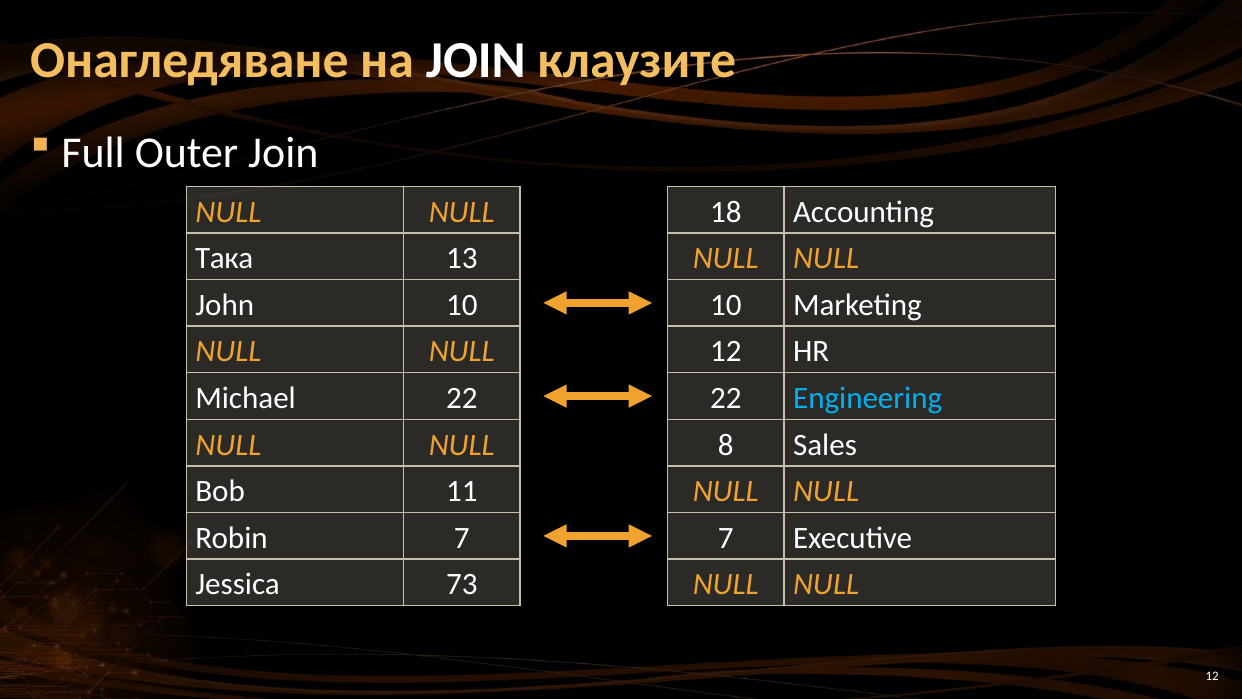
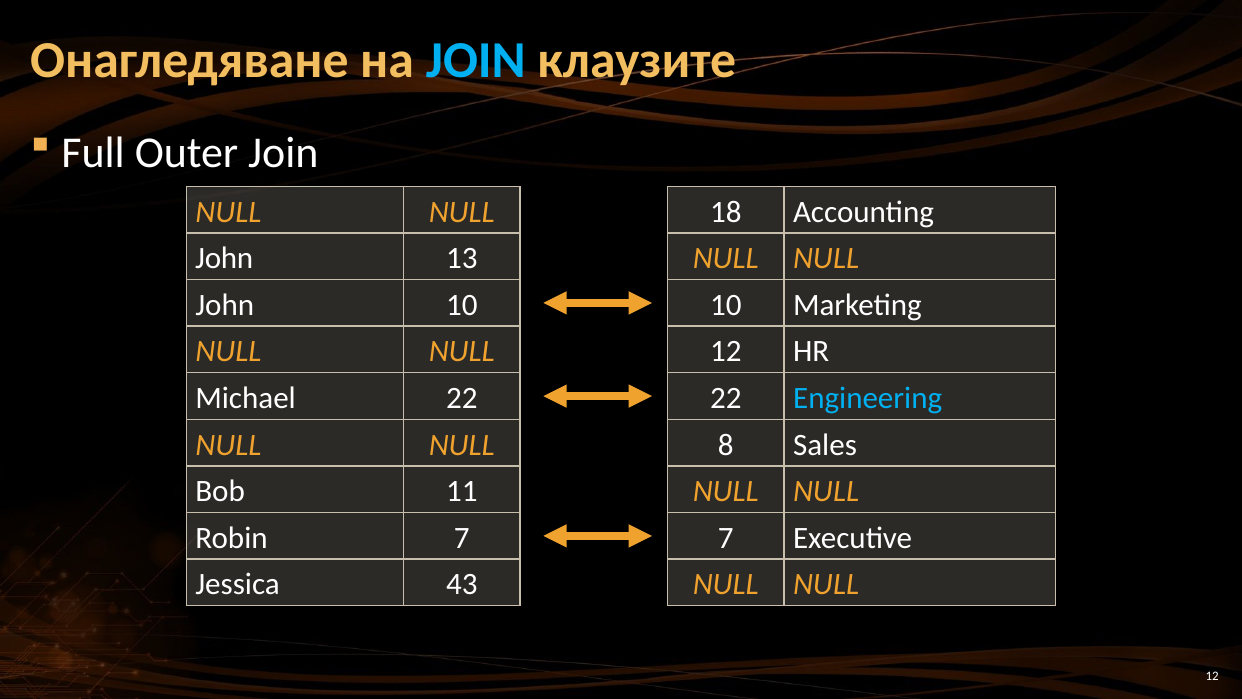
JOIN at (476, 60) colour: white -> light blue
Така at (224, 258): Така -> John
73: 73 -> 43
